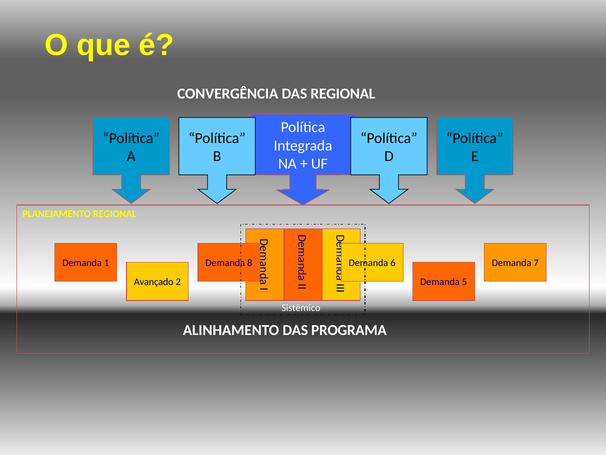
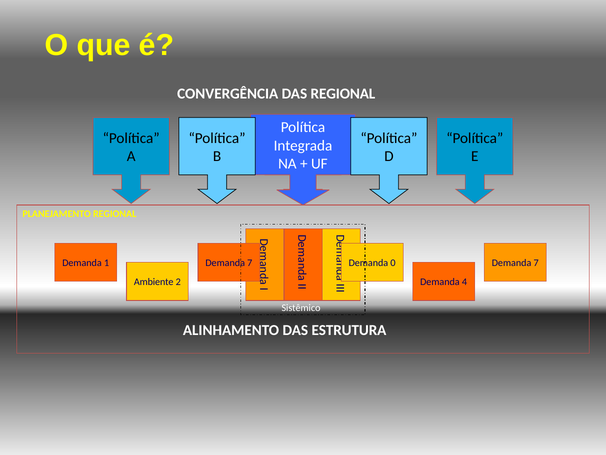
8 at (250, 263): 8 -> 7
6: 6 -> 0
Avançado: Avançado -> Ambiente
5 at (464, 282): 5 -> 4
PROGRAMA: PROGRAMA -> ESTRUTURA
